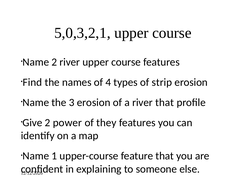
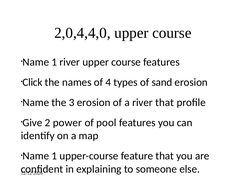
5,0,3,2,1: 5,0,3,2,1 -> 2,0,4,4,0
2 at (54, 62): 2 -> 1
Find: Find -> Click
strip: strip -> sand
they: they -> pool
